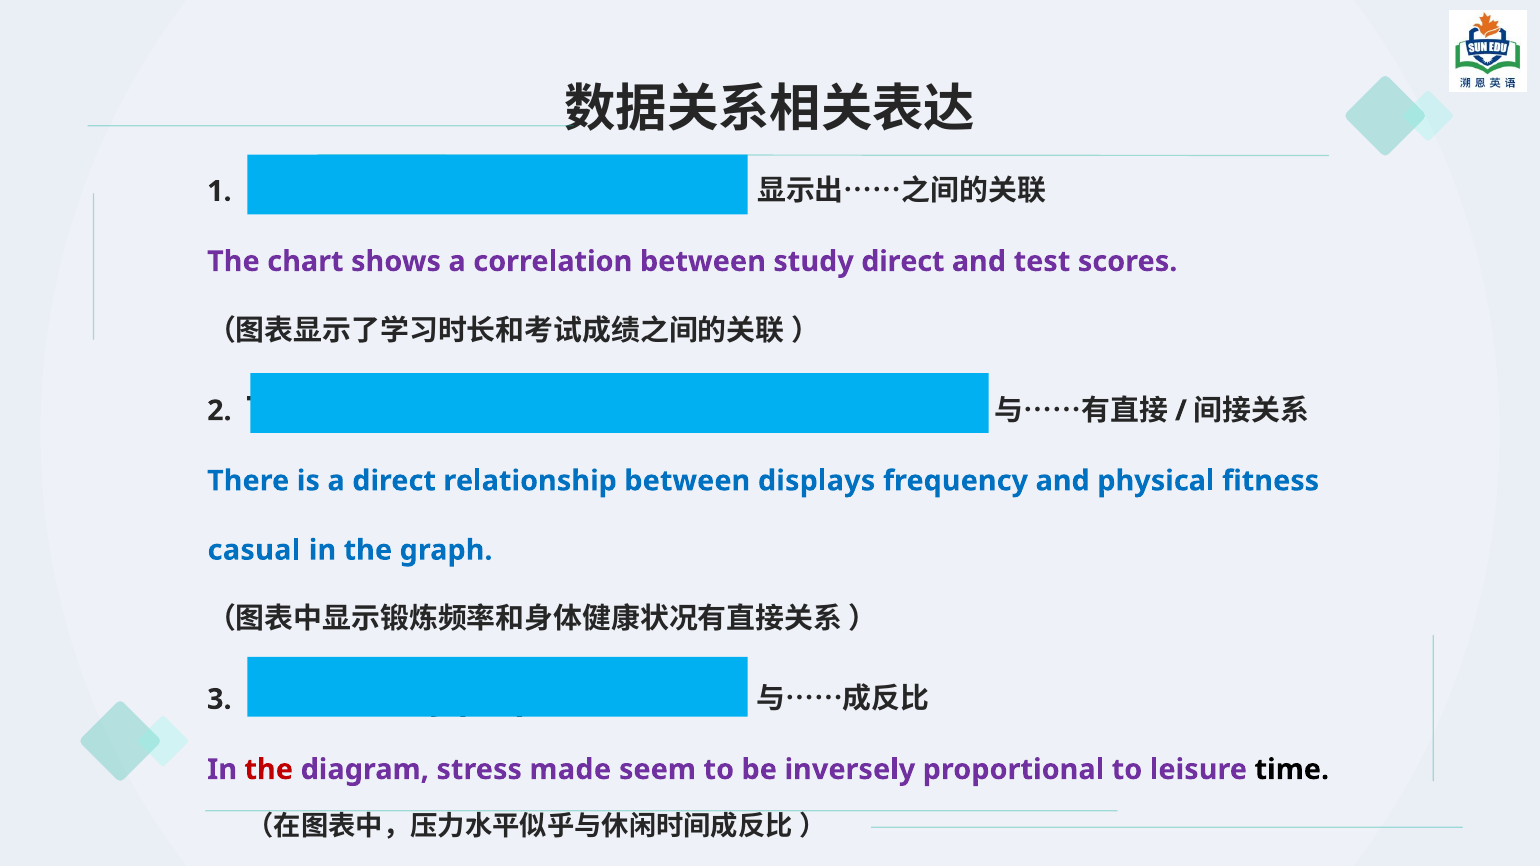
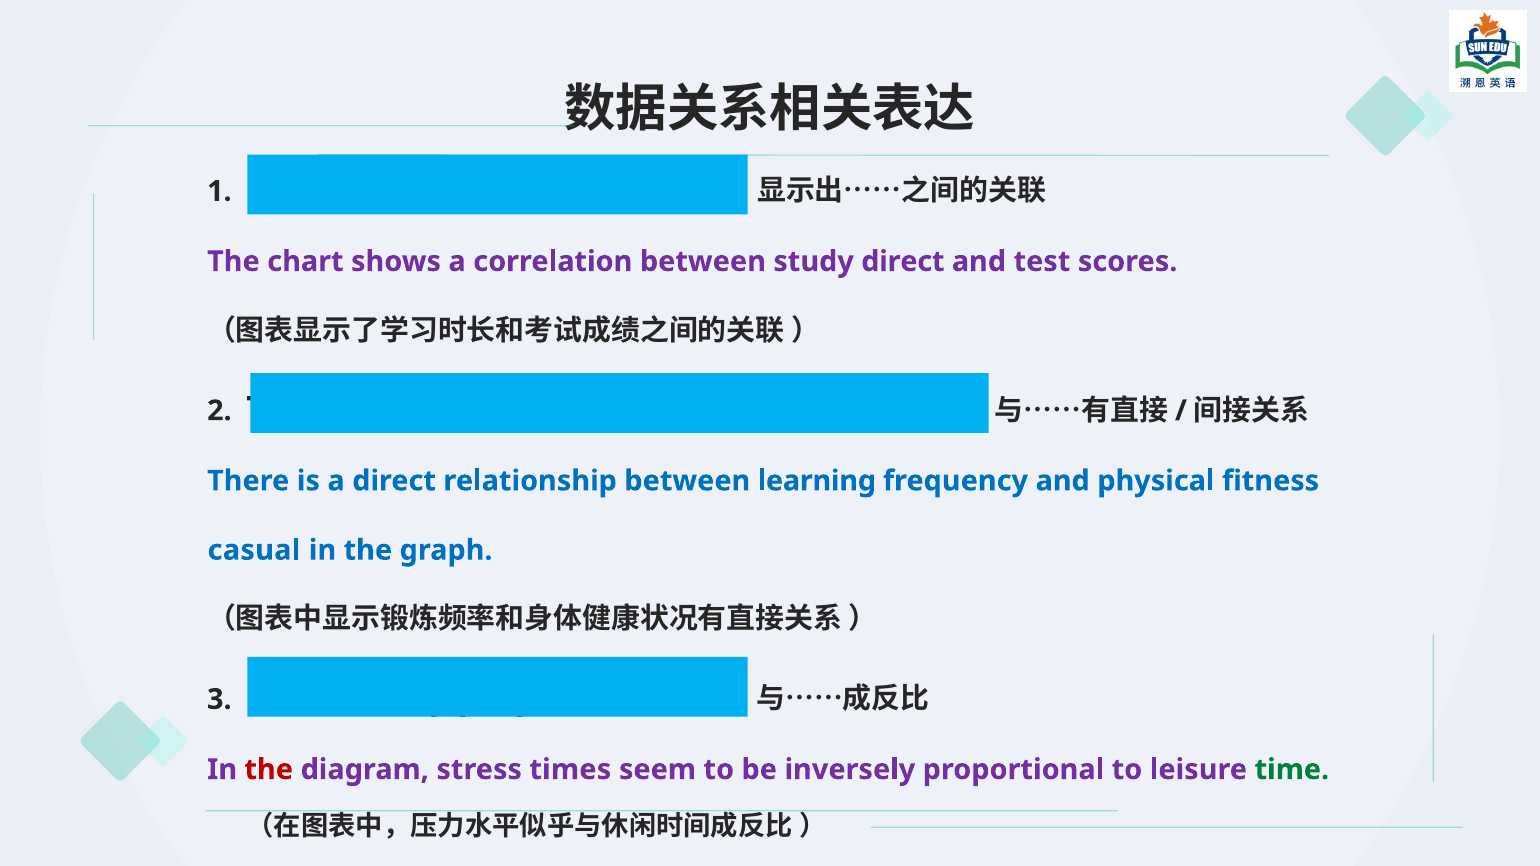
displays: displays -> learning
made: made -> times
time colour: black -> green
